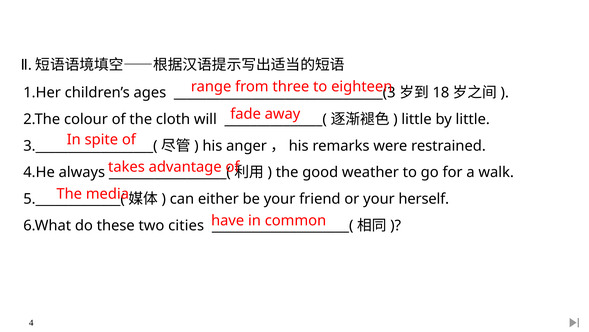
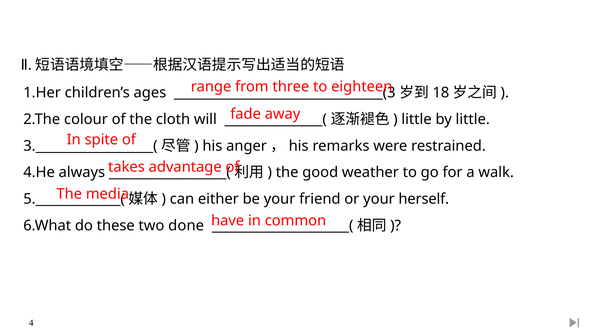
cities: cities -> done
